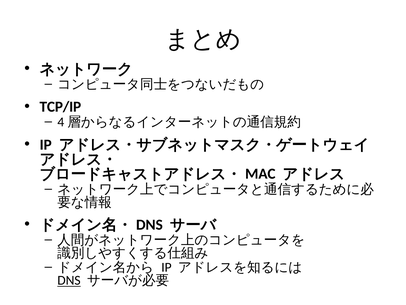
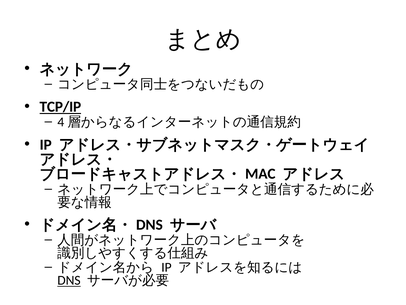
TCP/IP underline: none -> present
